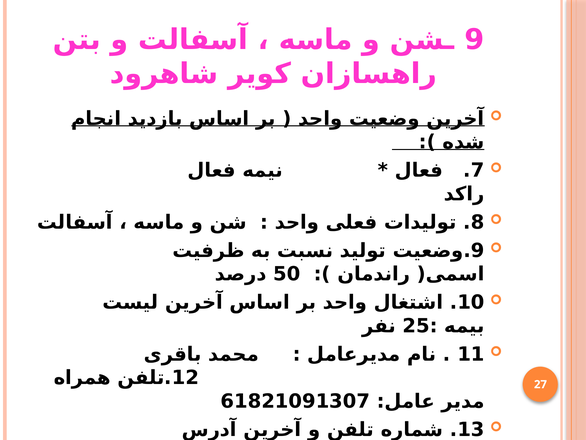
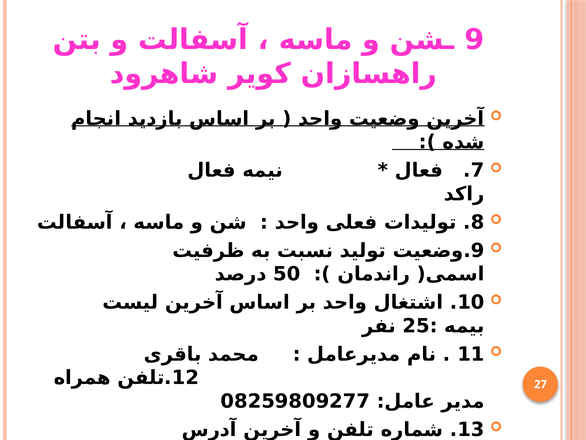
61821091307: 61821091307 -> 08259809277
